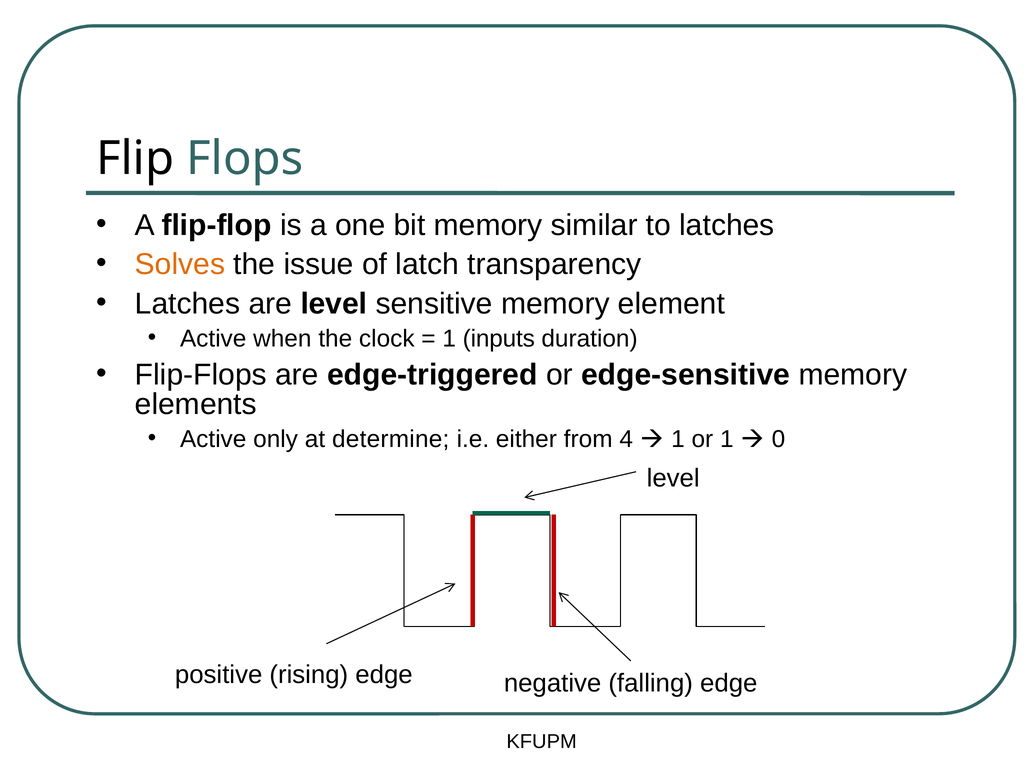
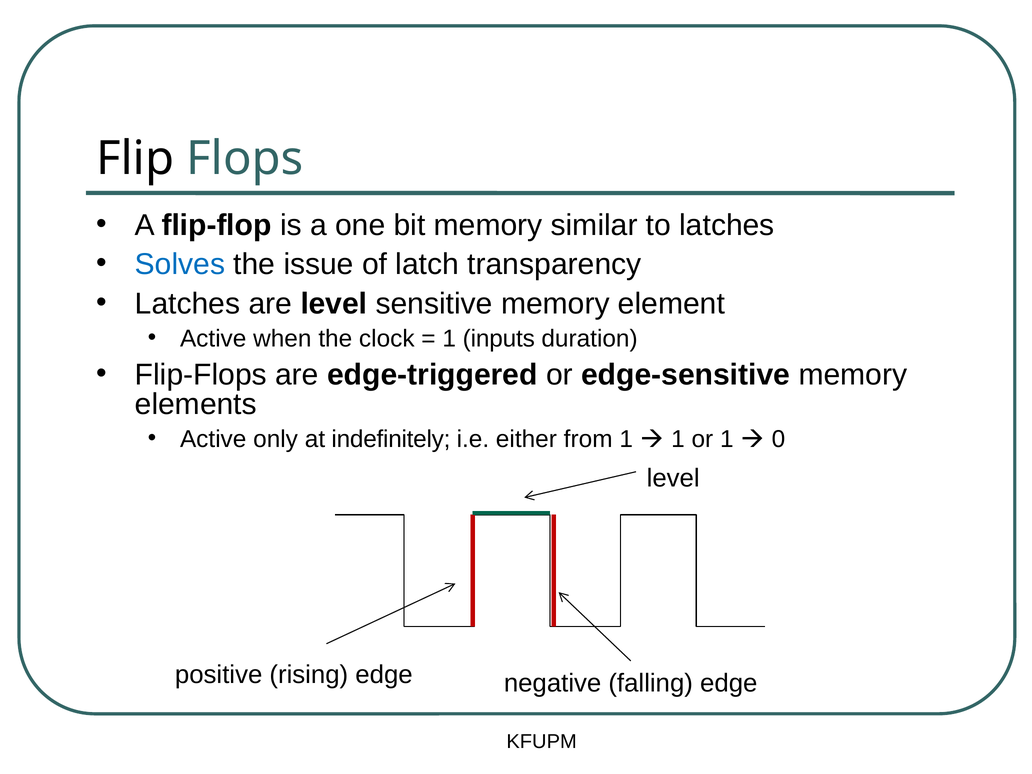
Solves colour: orange -> blue
determine: determine -> indefinitely
from 4: 4 -> 1
